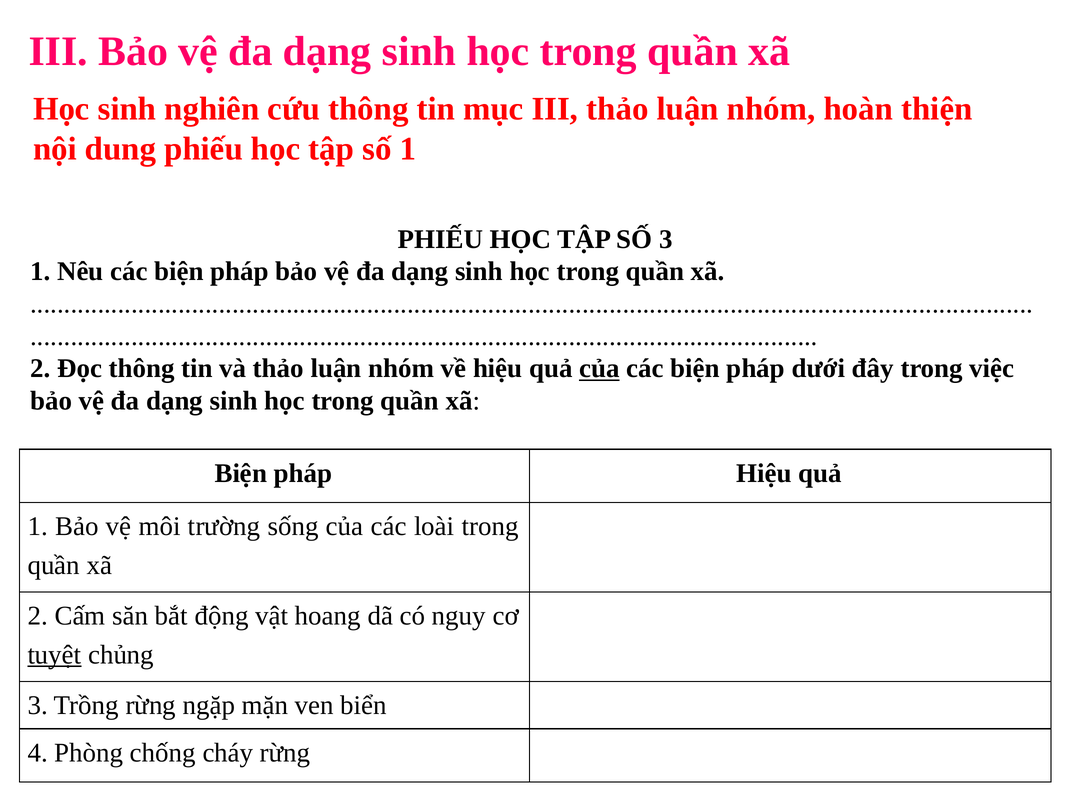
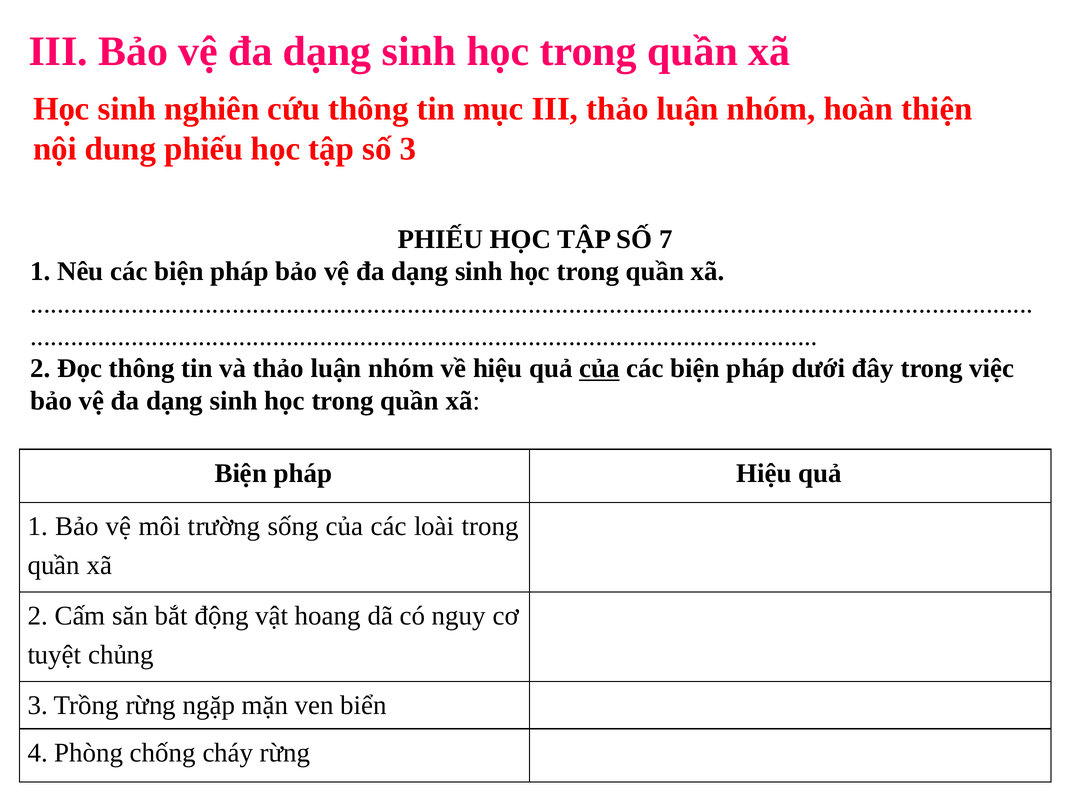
số 1: 1 -> 3
SỐ 3: 3 -> 7
tuyệt underline: present -> none
